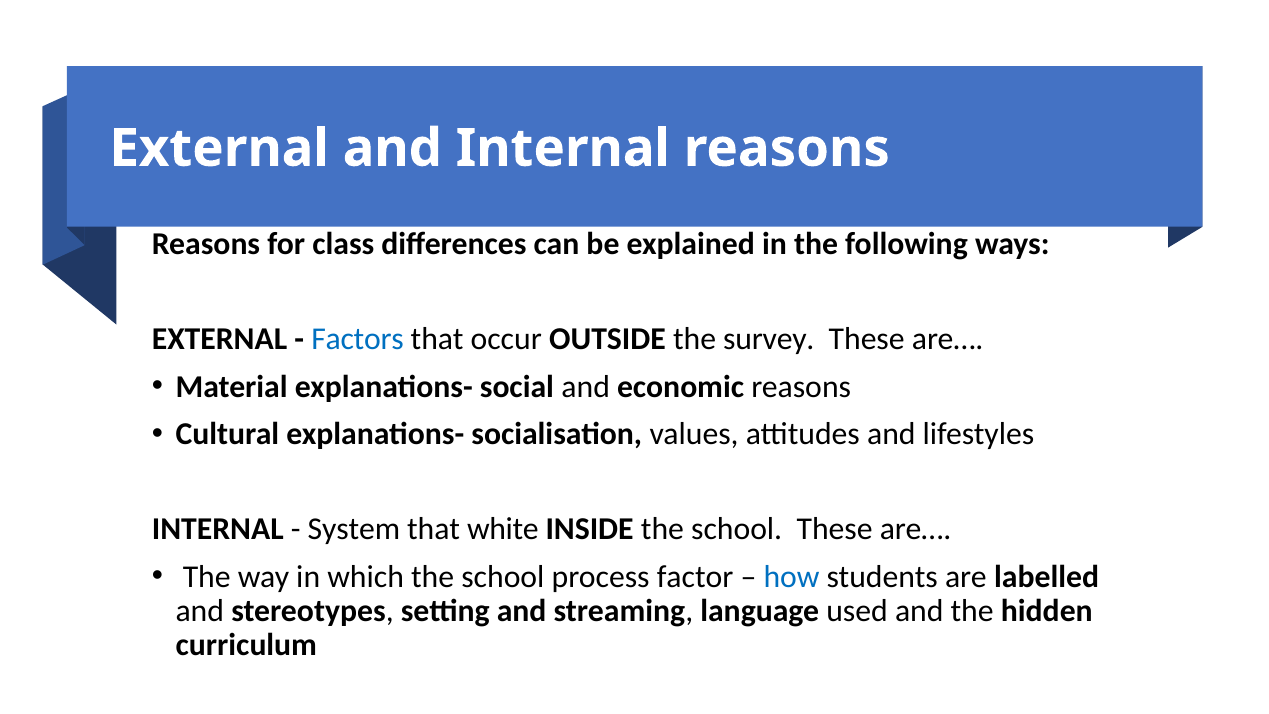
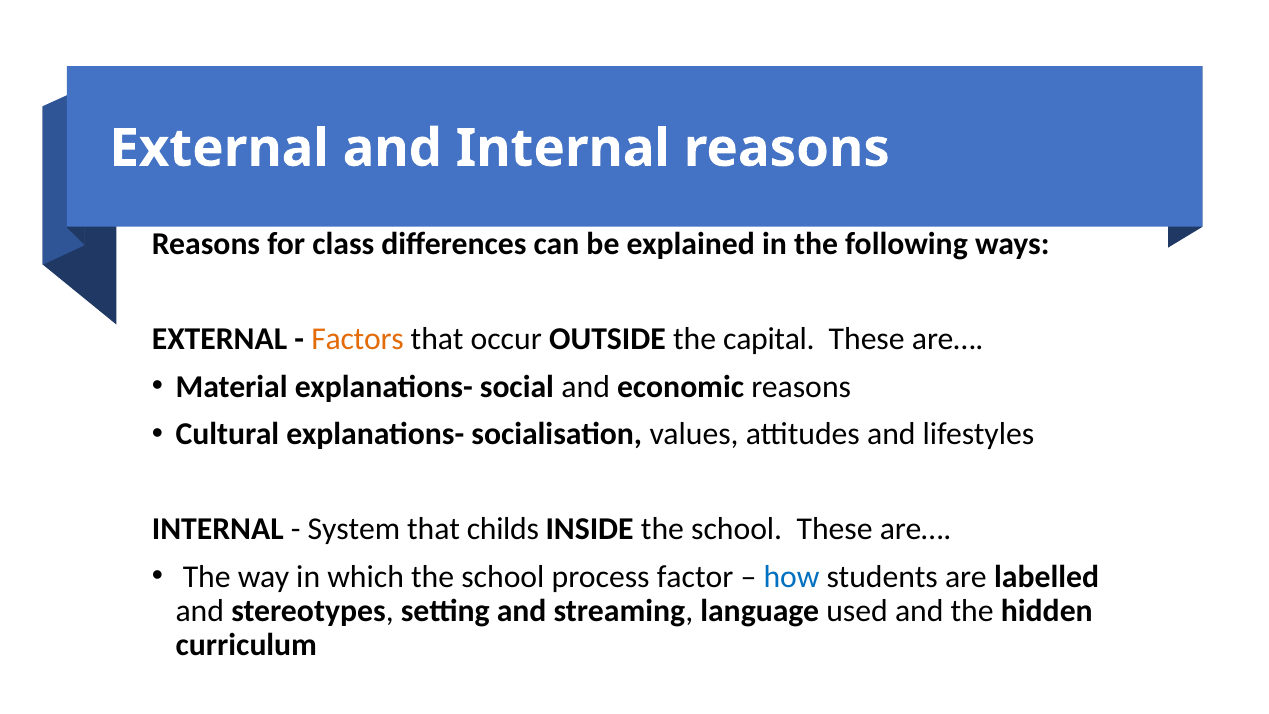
Factors colour: blue -> orange
survey: survey -> capital
white: white -> childs
